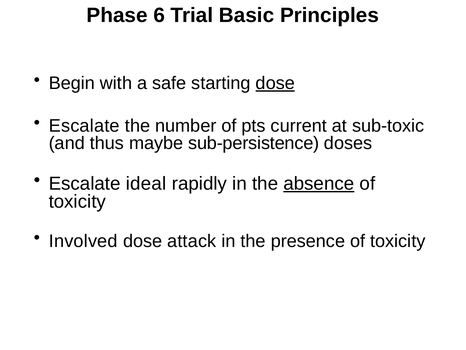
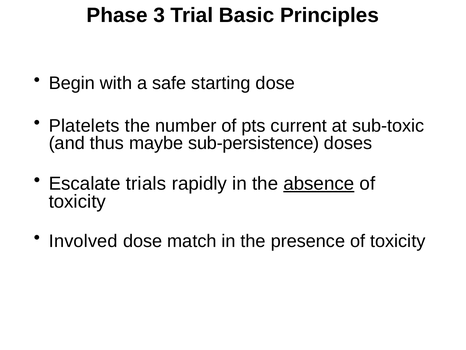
6: 6 -> 3
dose at (275, 83) underline: present -> none
Escalate at (84, 126): Escalate -> Platelets
ideal: ideal -> trials
attack: attack -> match
